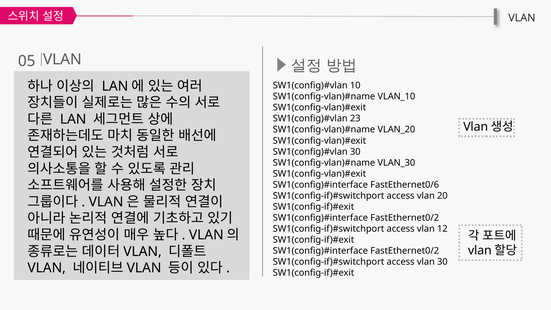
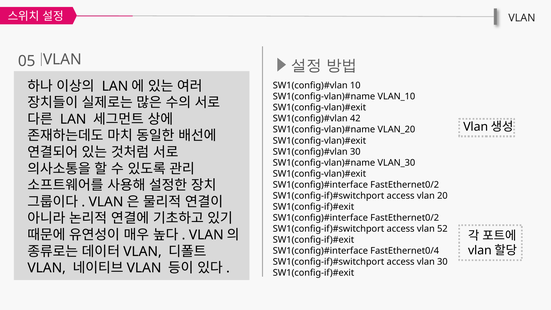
23: 23 -> 42
FastEthernet0/6 at (405, 185): FastEthernet0/6 -> FastEthernet0/2
12: 12 -> 52
FastEthernet0/2 at (405, 251): FastEthernet0/2 -> FastEthernet0/4
